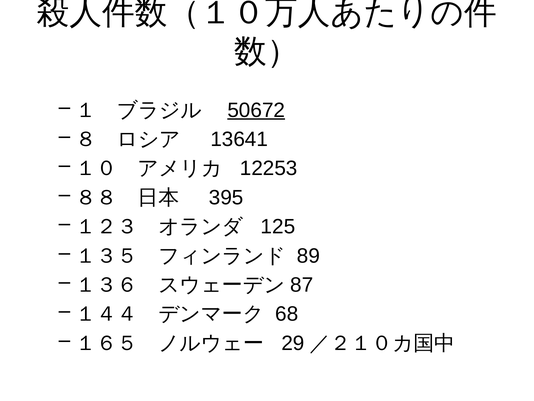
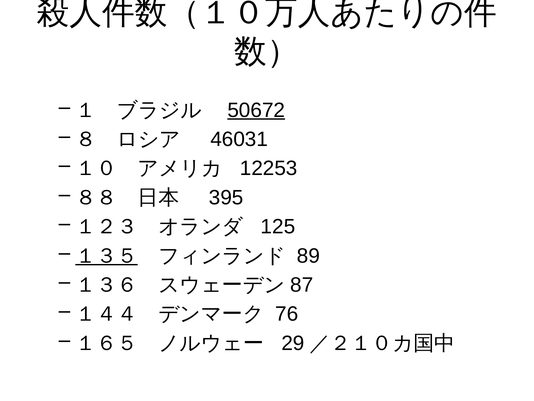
13641: 13641 -> 46031
１３５ underline: none -> present
68: 68 -> 76
